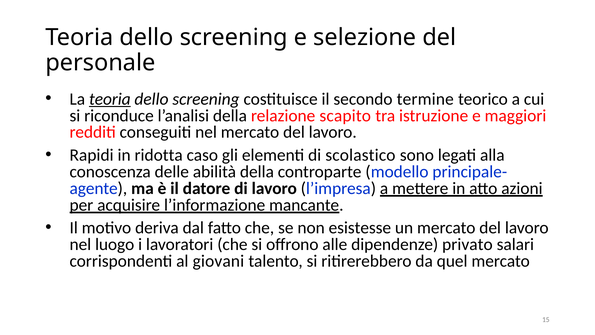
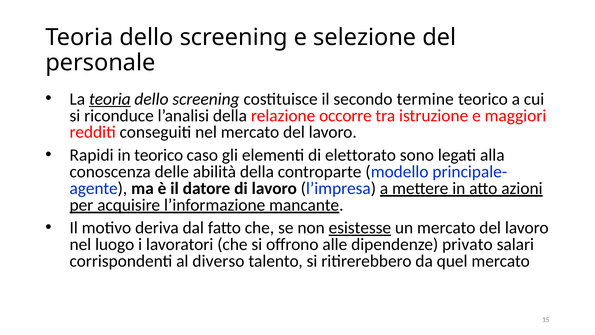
scapito: scapito -> occorre
in ridotta: ridotta -> teorico
scolastico: scolastico -> elettorato
esistesse underline: none -> present
giovani: giovani -> diverso
